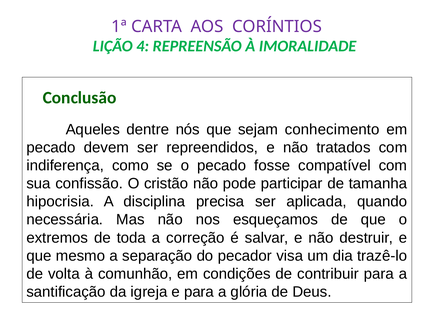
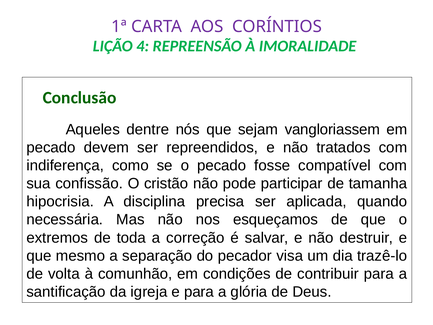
conhecimento: conhecimento -> vangloriassem
